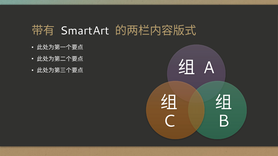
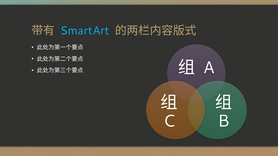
SmartArt colour: white -> light blue
